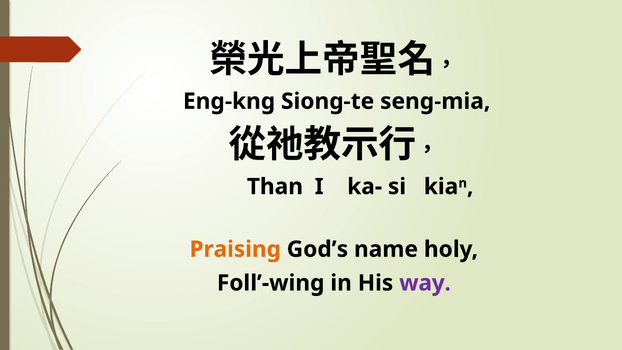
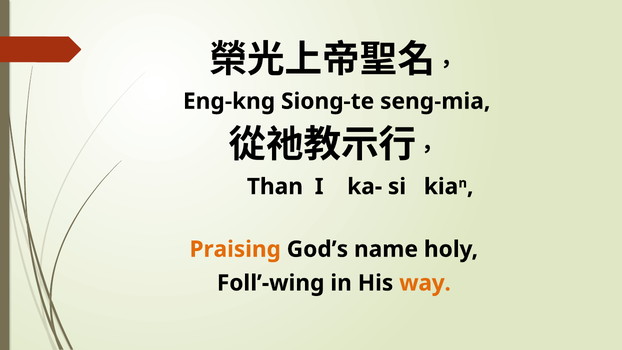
way colour: purple -> orange
